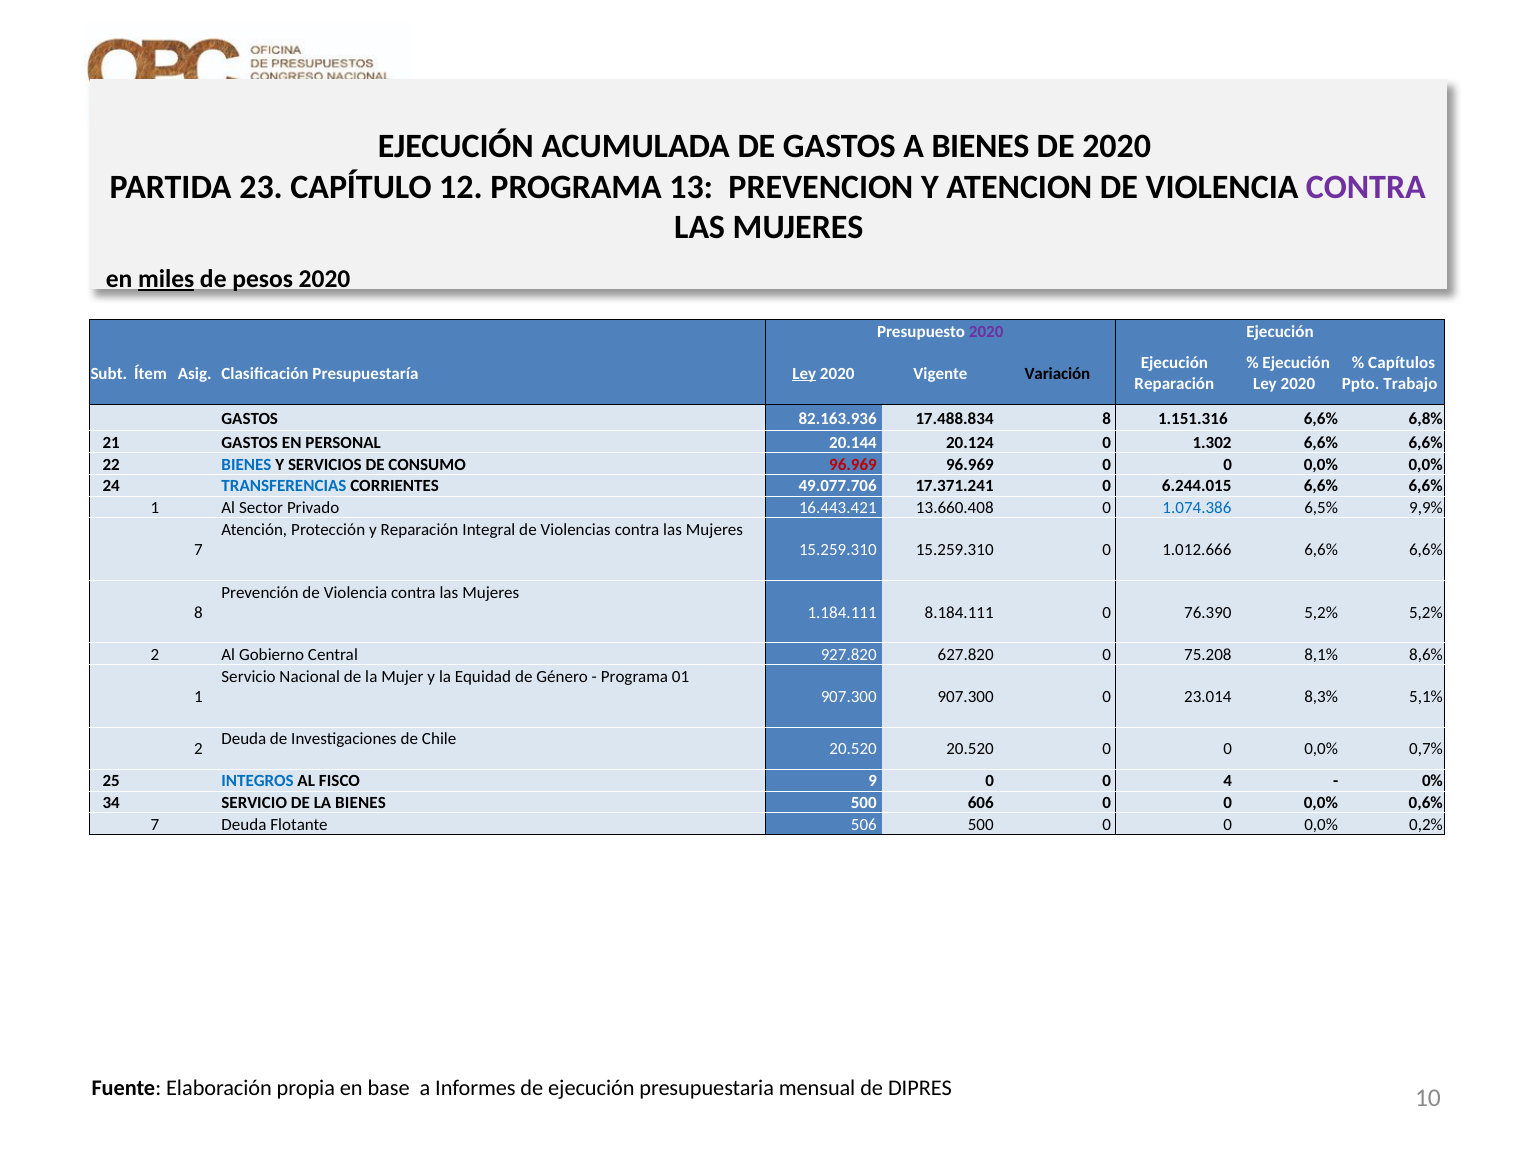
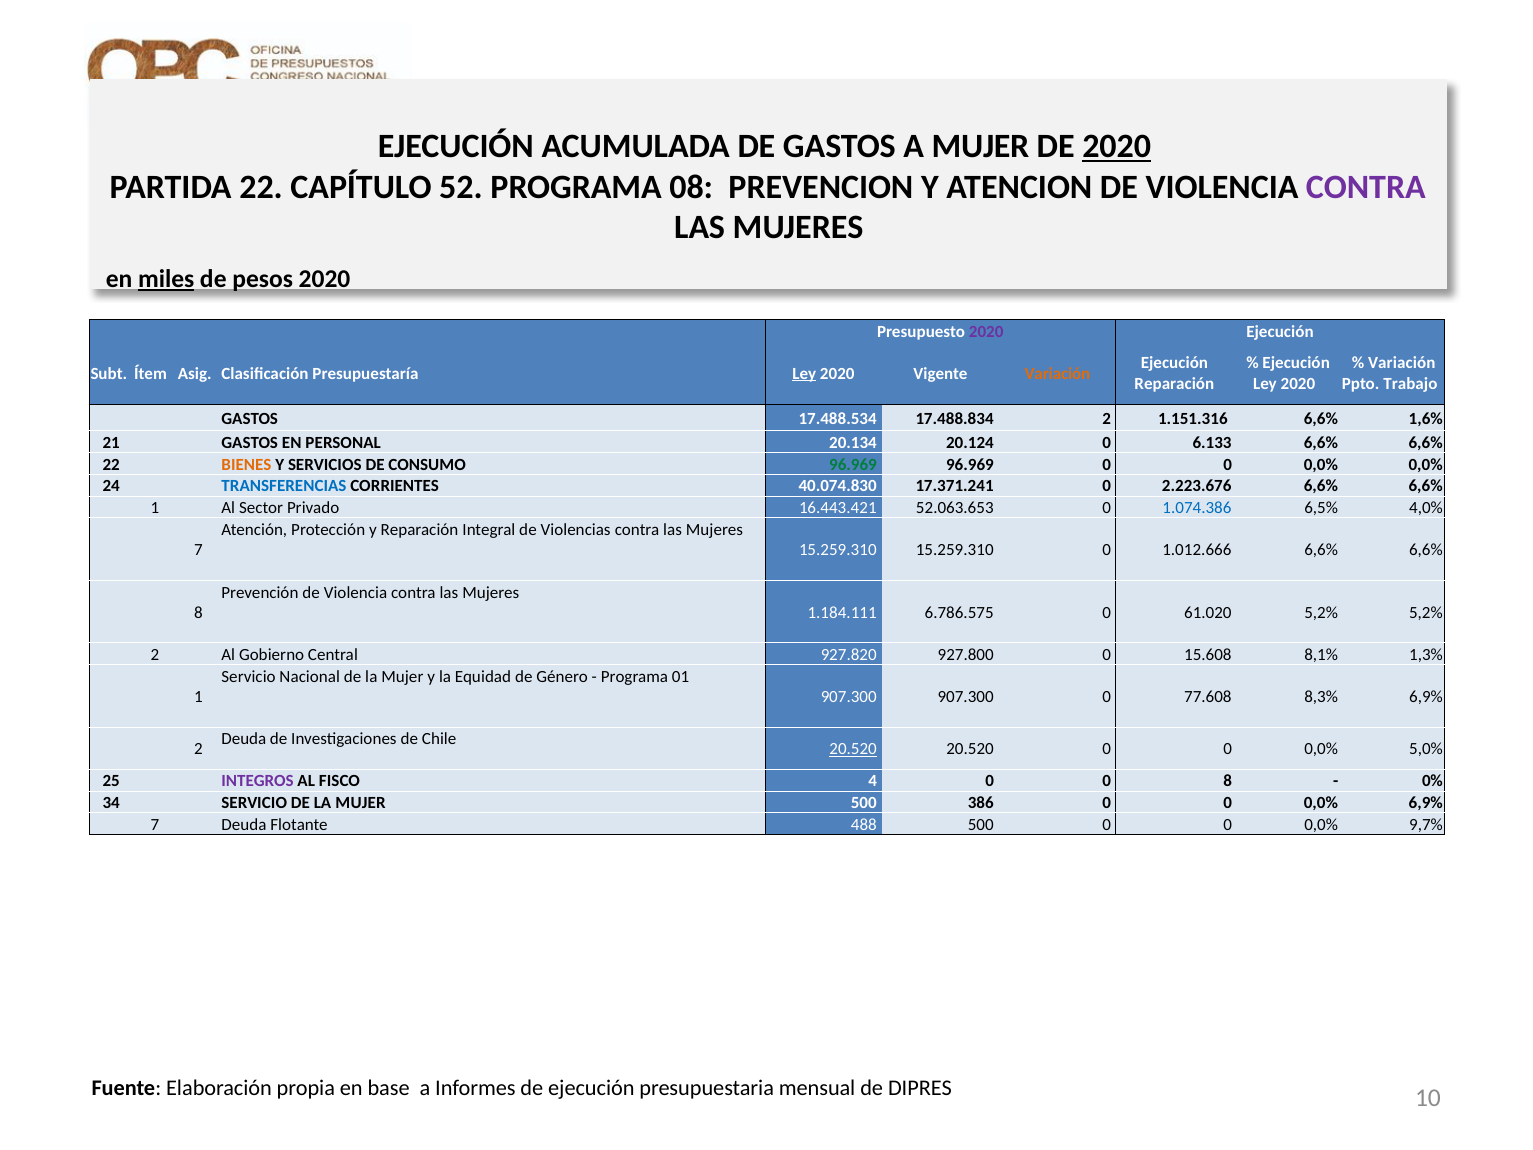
A BIENES: BIENES -> MUJER
2020 at (1117, 146) underline: none -> present
PARTIDA 23: 23 -> 22
12: 12 -> 52
13: 13 -> 08
Capítulos at (1402, 363): Capítulos -> Variación
Variación at (1057, 374) colour: black -> orange
82.163.936: 82.163.936 -> 17.488.534
17.488.834 8: 8 -> 2
6,8%: 6,8% -> 1,6%
20.144: 20.144 -> 20.134
1.302: 1.302 -> 6.133
BIENES at (246, 465) colour: blue -> orange
96.969 at (853, 465) colour: red -> green
49.077.706: 49.077.706 -> 40.074.830
6.244.015: 6.244.015 -> 2.223.676
13.660.408: 13.660.408 -> 52.063.653
9,9%: 9,9% -> 4,0%
8.184.111: 8.184.111 -> 6.786.575
76.390: 76.390 -> 61.020
627.820: 627.820 -> 927.800
75.208: 75.208 -> 15.608
8,6%: 8,6% -> 1,3%
23.014: 23.014 -> 77.608
8,3% 5,1%: 5,1% -> 6,9%
20.520 at (853, 749) underline: none -> present
0,7%: 0,7% -> 5,0%
INTEGROS colour: blue -> purple
9: 9 -> 4
0 4: 4 -> 8
SERVICIO DE LA BIENES: BIENES -> MUJER
606: 606 -> 386
0,0% 0,6%: 0,6% -> 6,9%
506: 506 -> 488
0,2%: 0,2% -> 9,7%
